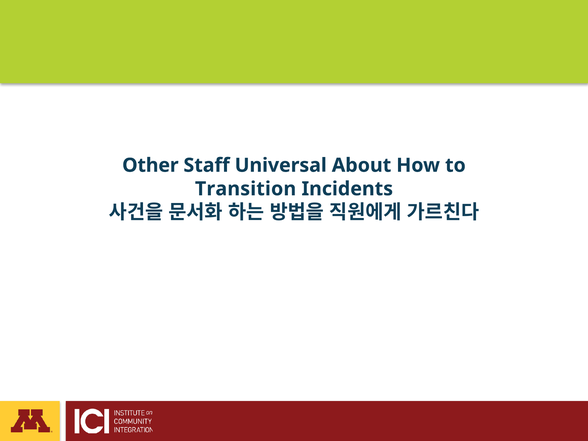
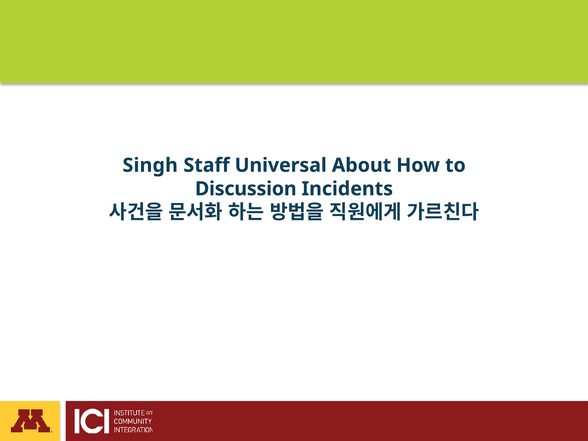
Other: Other -> Singh
Transition: Transition -> Discussion
